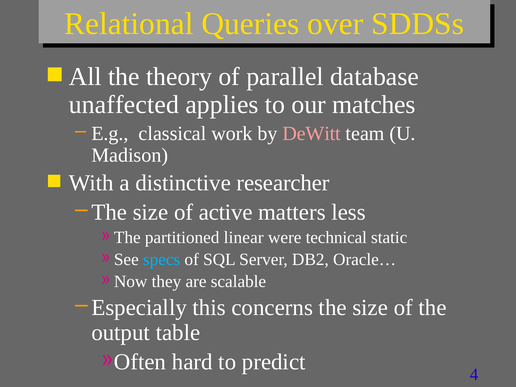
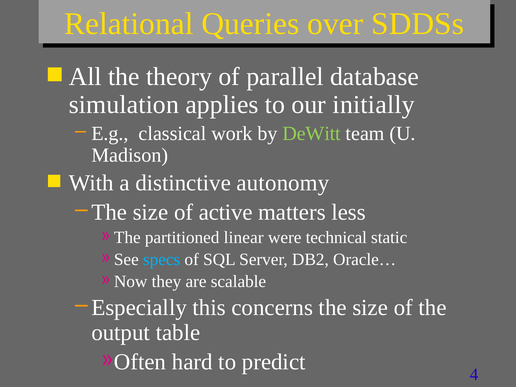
unaffected: unaffected -> simulation
matches: matches -> initially
DeWitt colour: pink -> light green
researcher: researcher -> autonomy
